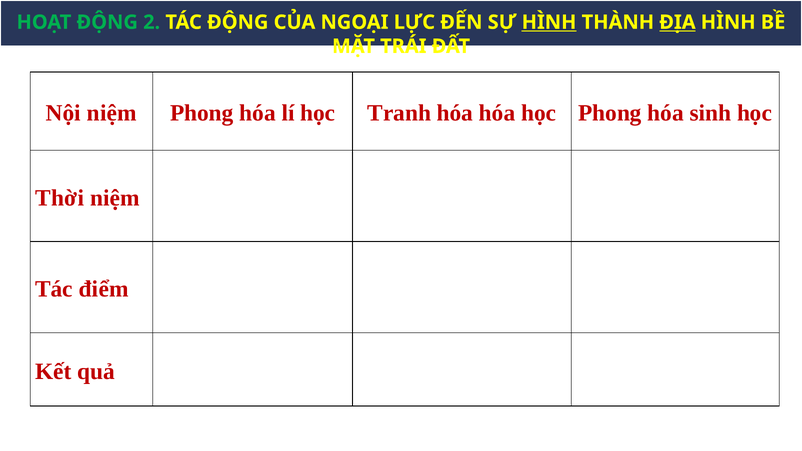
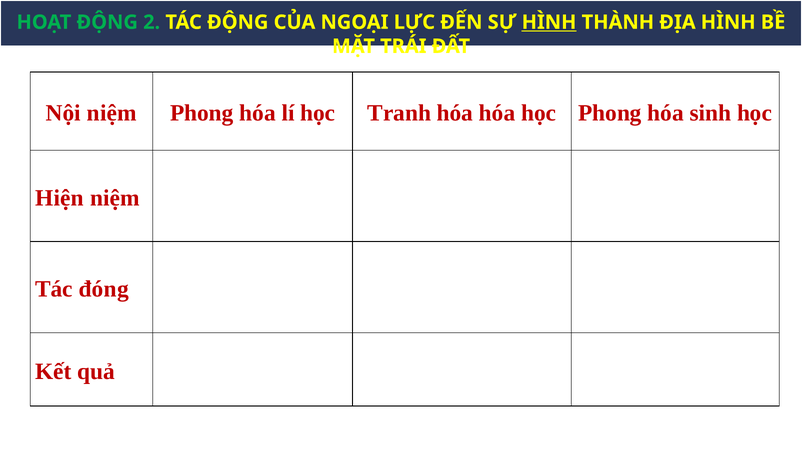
ĐỊA underline: present -> none
Thời: Thời -> Hiện
điểm: điểm -> đóng
